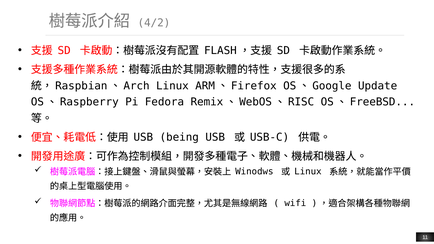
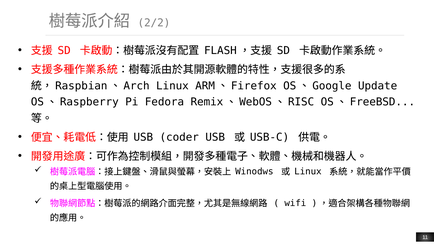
4/2: 4/2 -> 2/2
being: being -> coder
